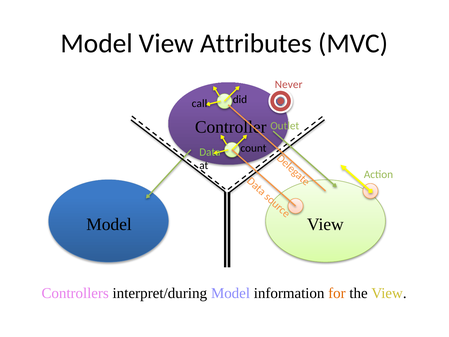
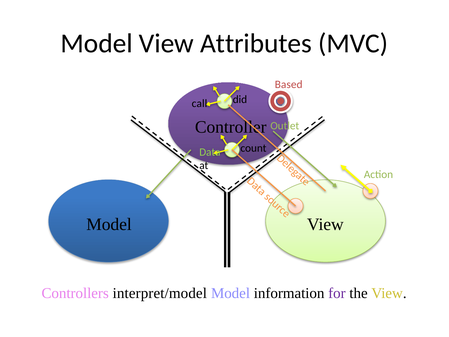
Never: Never -> Based
interpret/during: interpret/during -> interpret/model
for colour: orange -> purple
